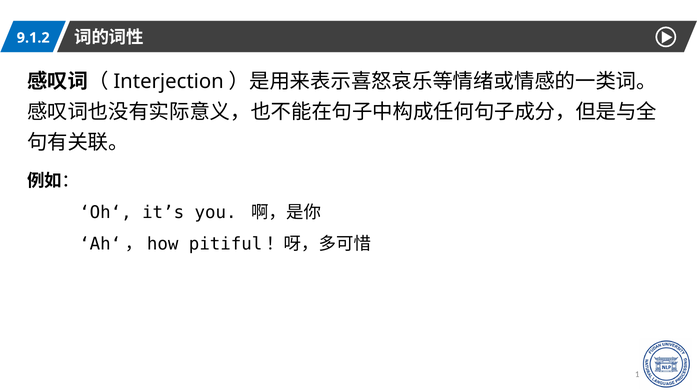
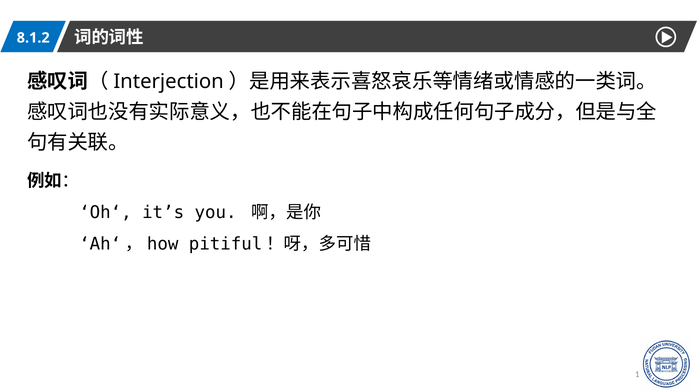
9.1.2: 9.1.2 -> 8.1.2
